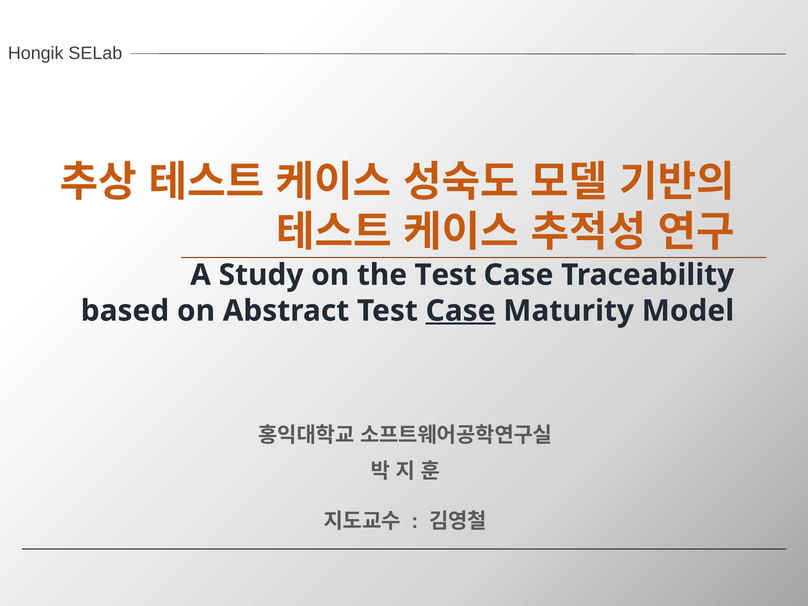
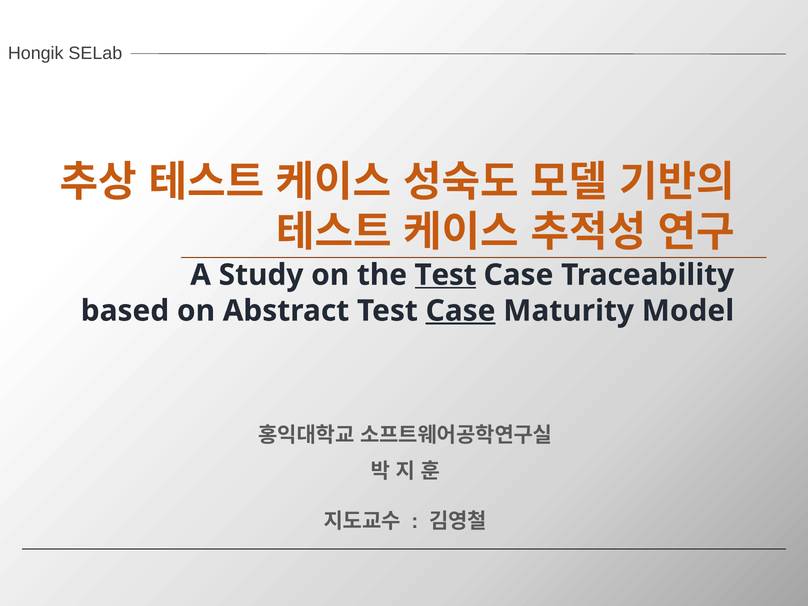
Test at (445, 275) underline: none -> present
